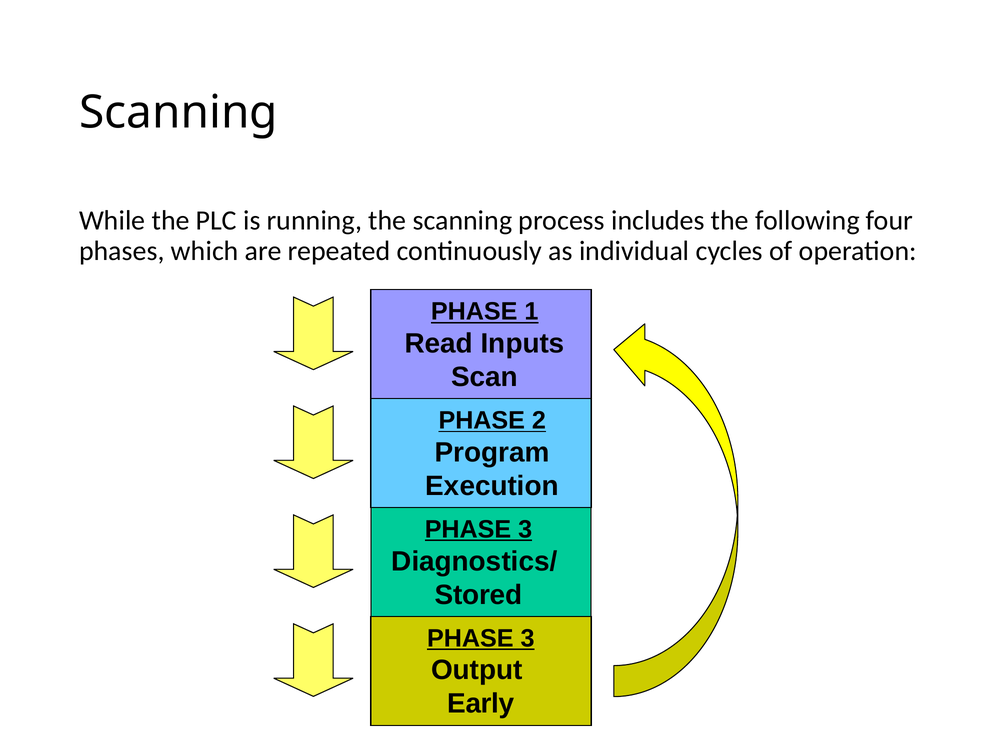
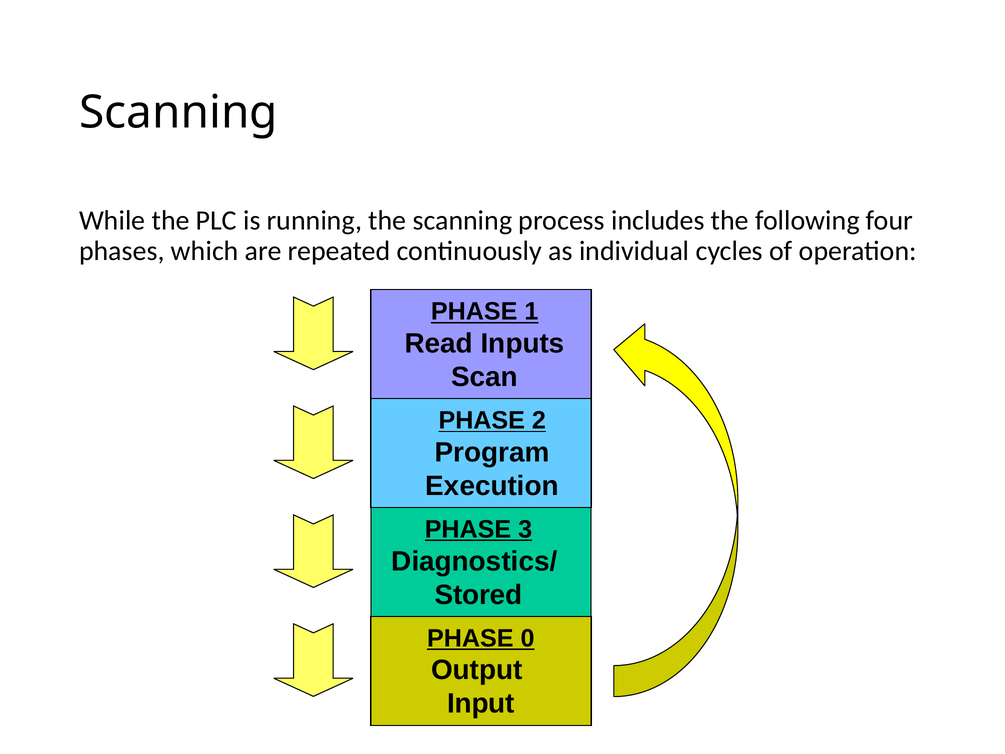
3 at (527, 638): 3 -> 0
Early: Early -> Input
